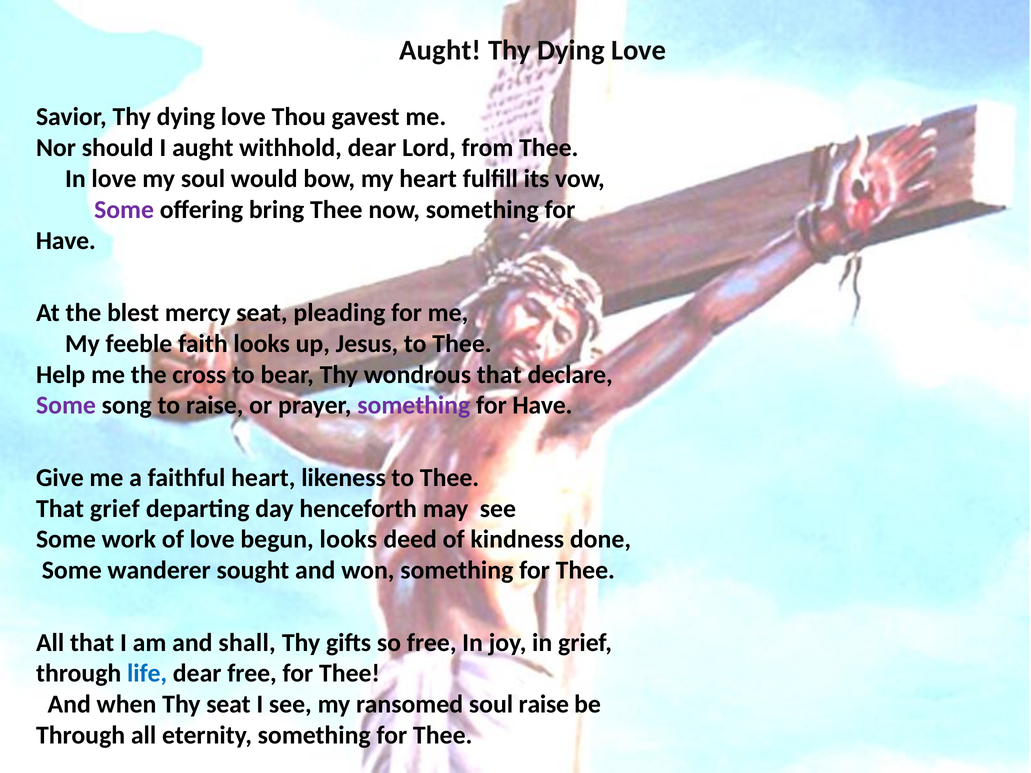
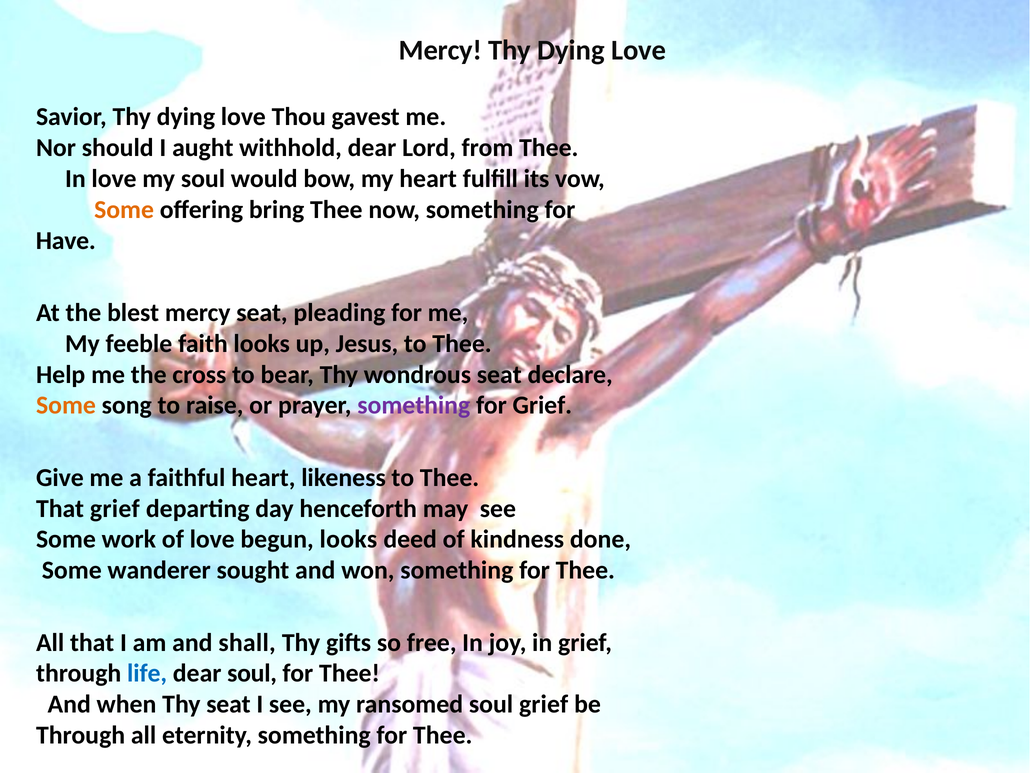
Aught at (440, 50): Aught -> Mercy
Some at (124, 210) colour: purple -> orange
wondrous that: that -> seat
Some at (66, 406) colour: purple -> orange
Have at (542, 406): Have -> Grief
dear free: free -> soul
soul raise: raise -> grief
